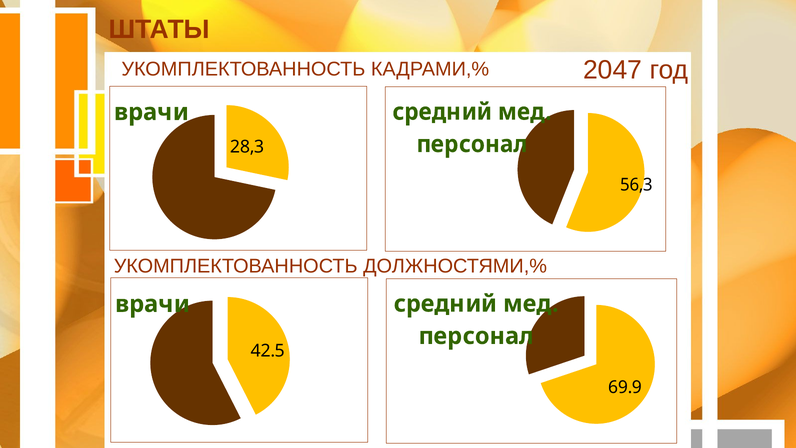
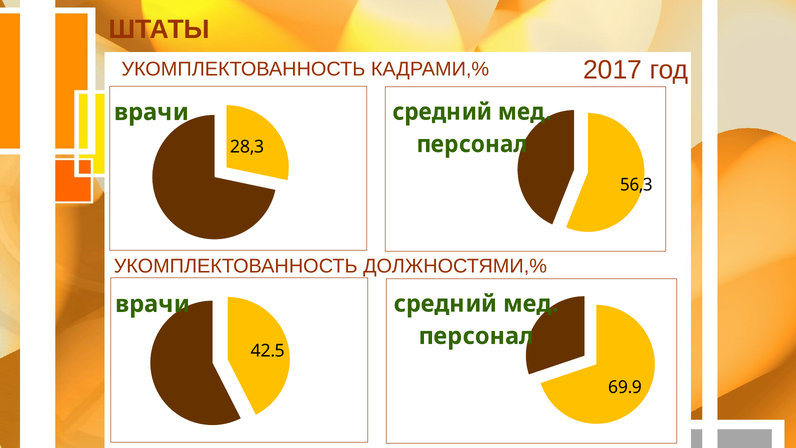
2047: 2047 -> 2017
